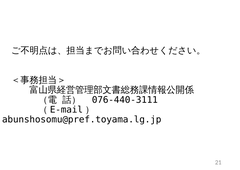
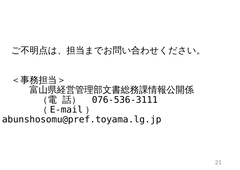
076-440-3111: 076-440-3111 -> 076-536-3111
